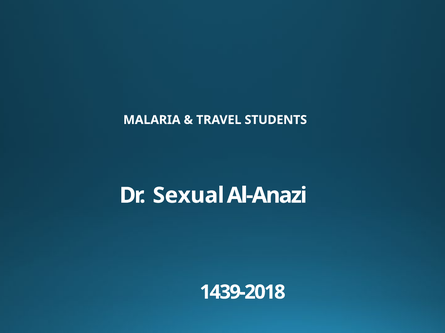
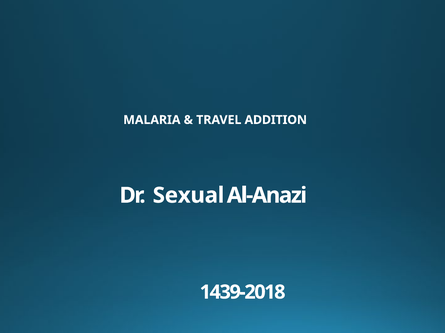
STUDENTS: STUDENTS -> ADDITION
